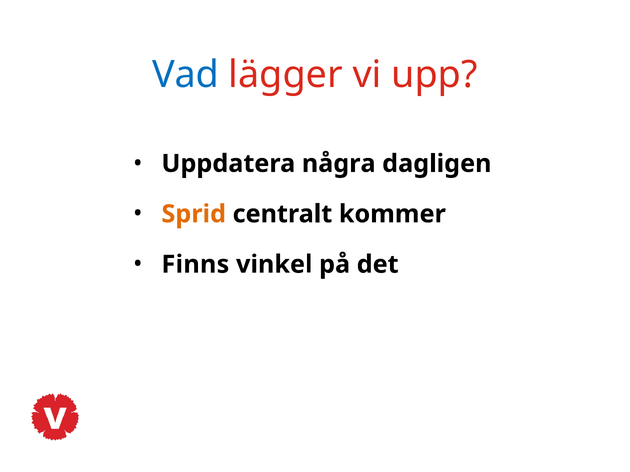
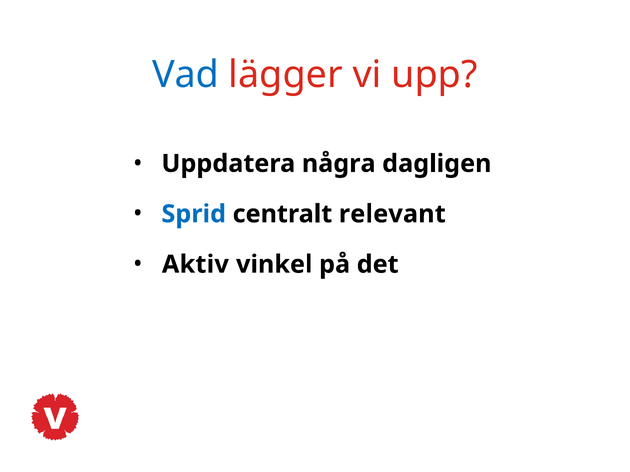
Sprid colour: orange -> blue
kommer: kommer -> relevant
Finns: Finns -> Aktiv
